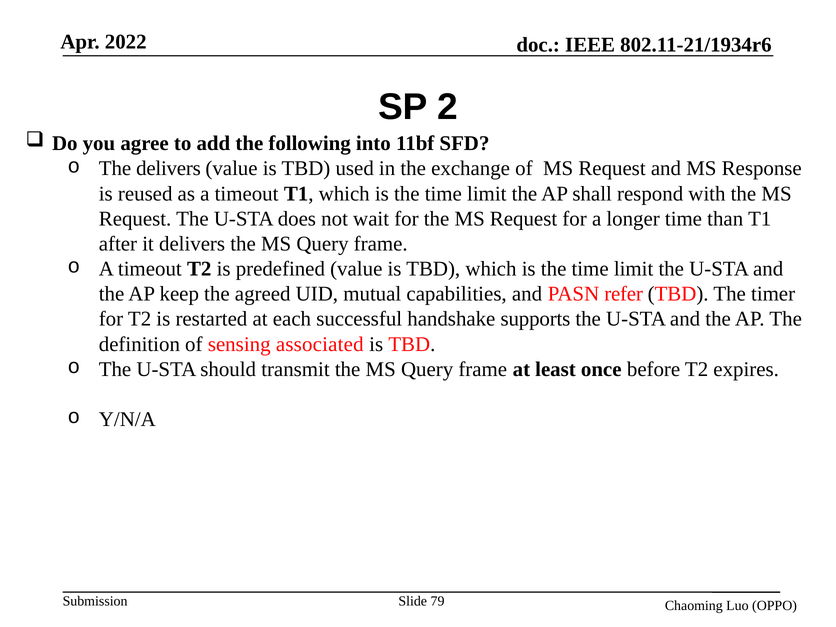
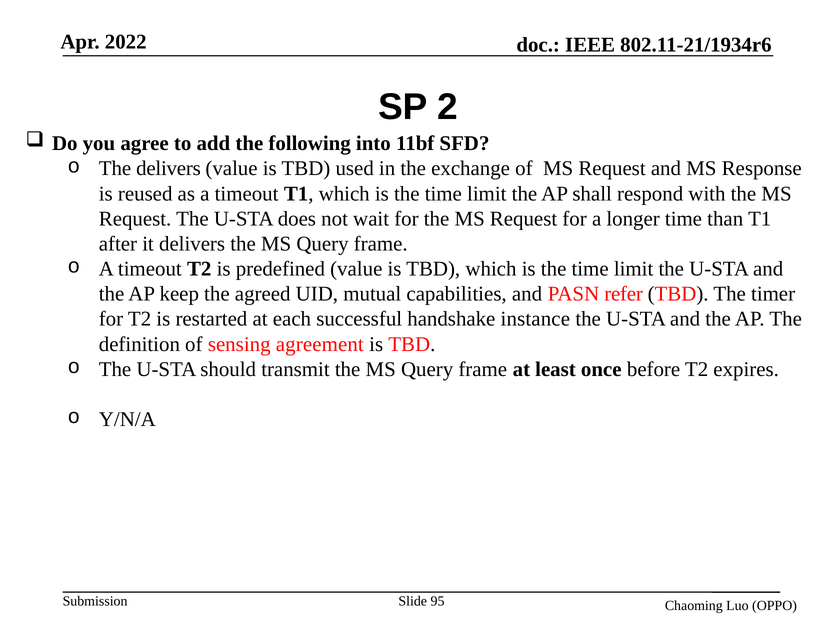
supports: supports -> instance
associated: associated -> agreement
79: 79 -> 95
